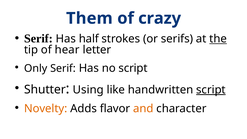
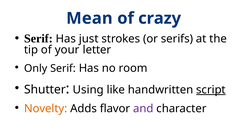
Them: Them -> Mean
half: half -> just
the underline: present -> none
hear: hear -> your
no script: script -> room
and colour: orange -> purple
